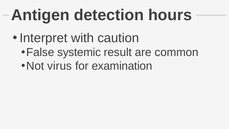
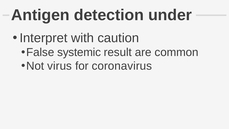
hours: hours -> under
examination: examination -> coronavirus
